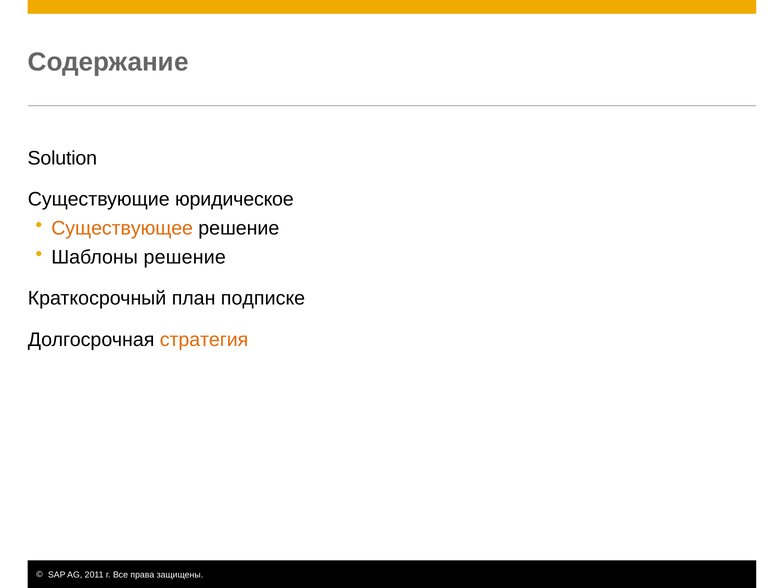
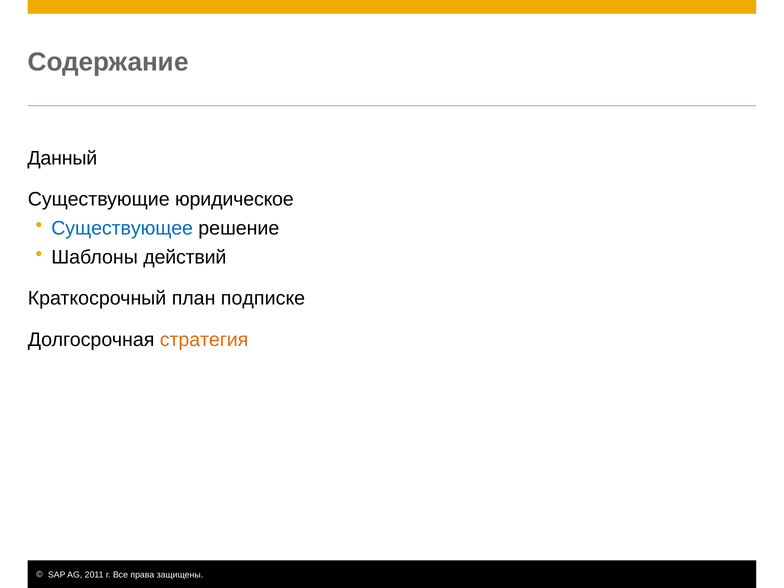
Solution: Solution -> Данный
Существующее colour: orange -> blue
Шаблоны решение: решение -> действий
